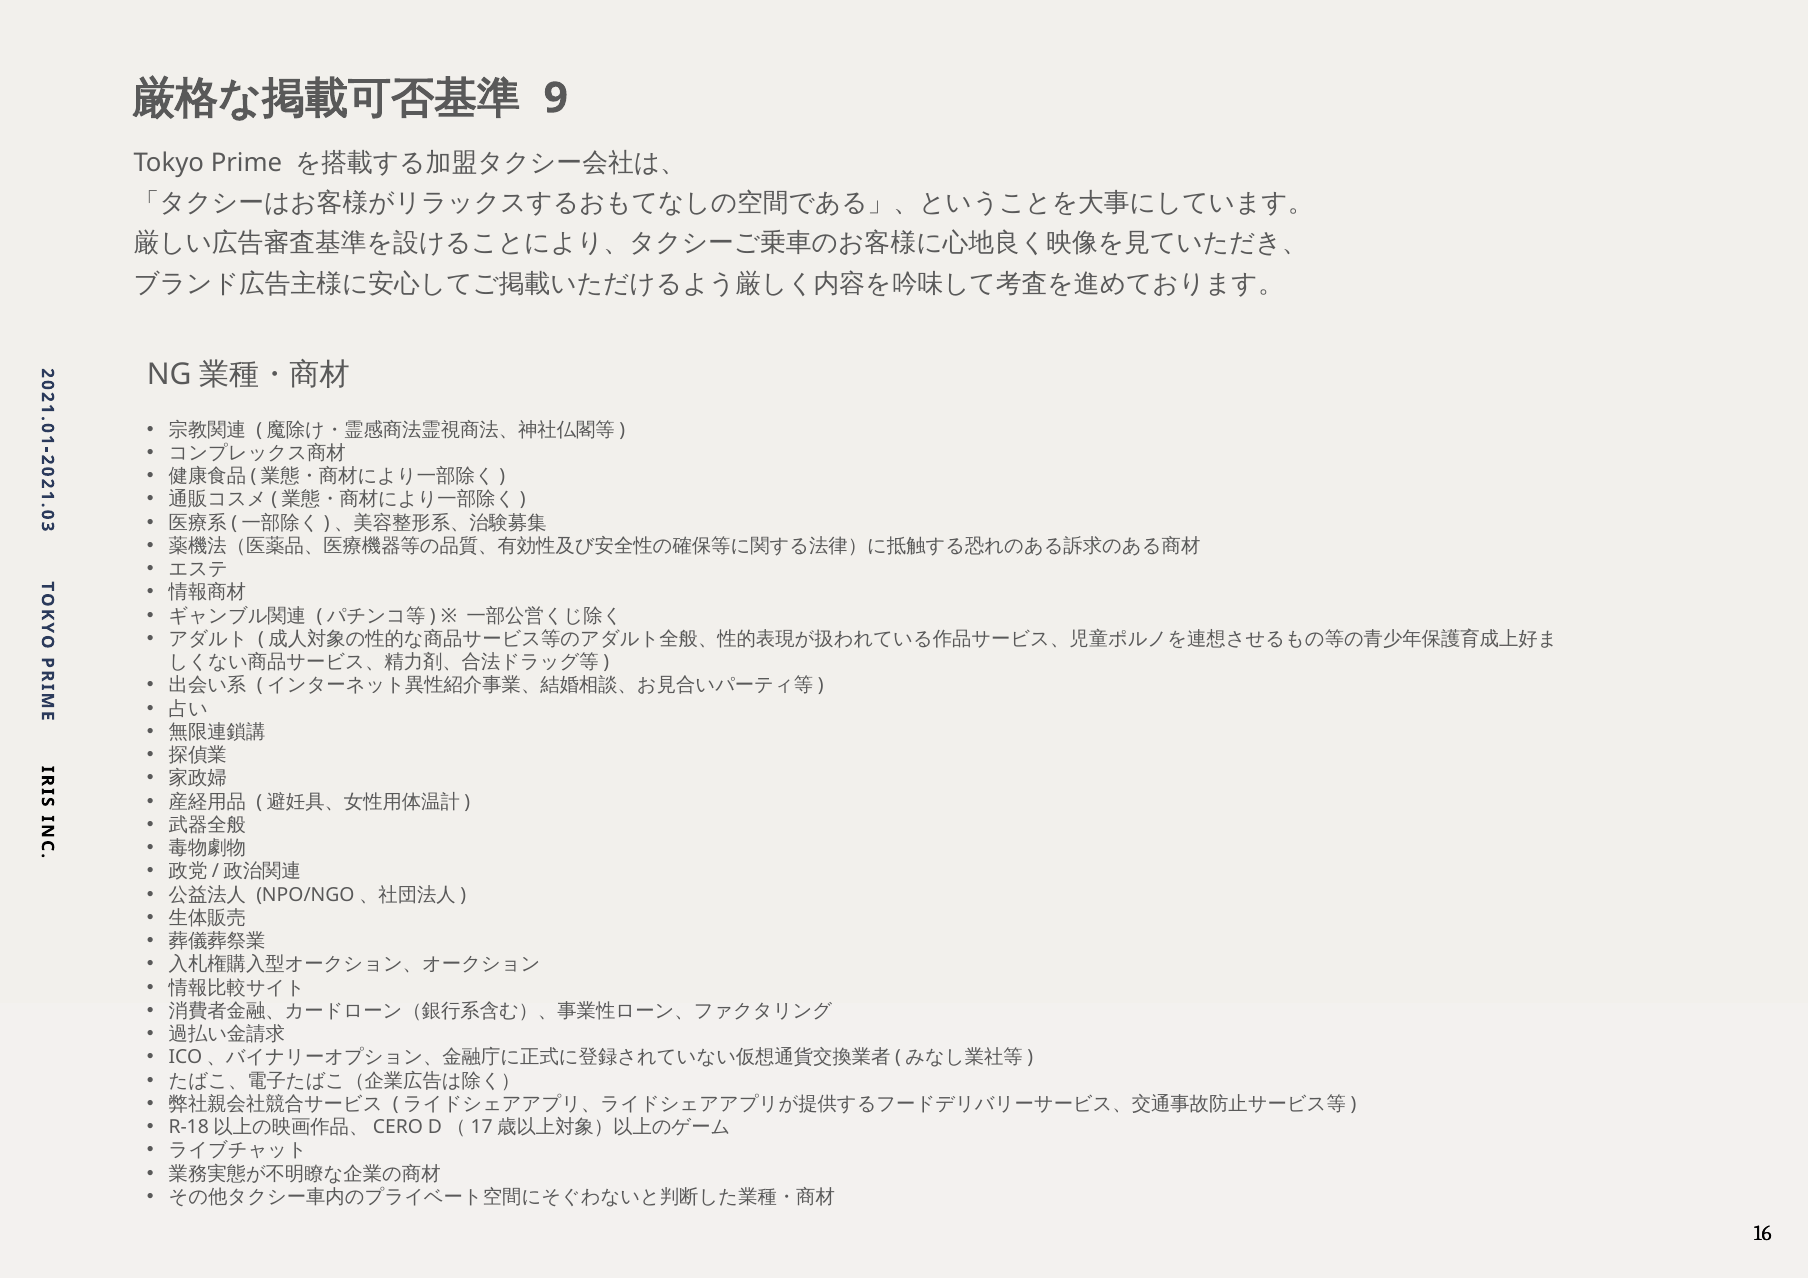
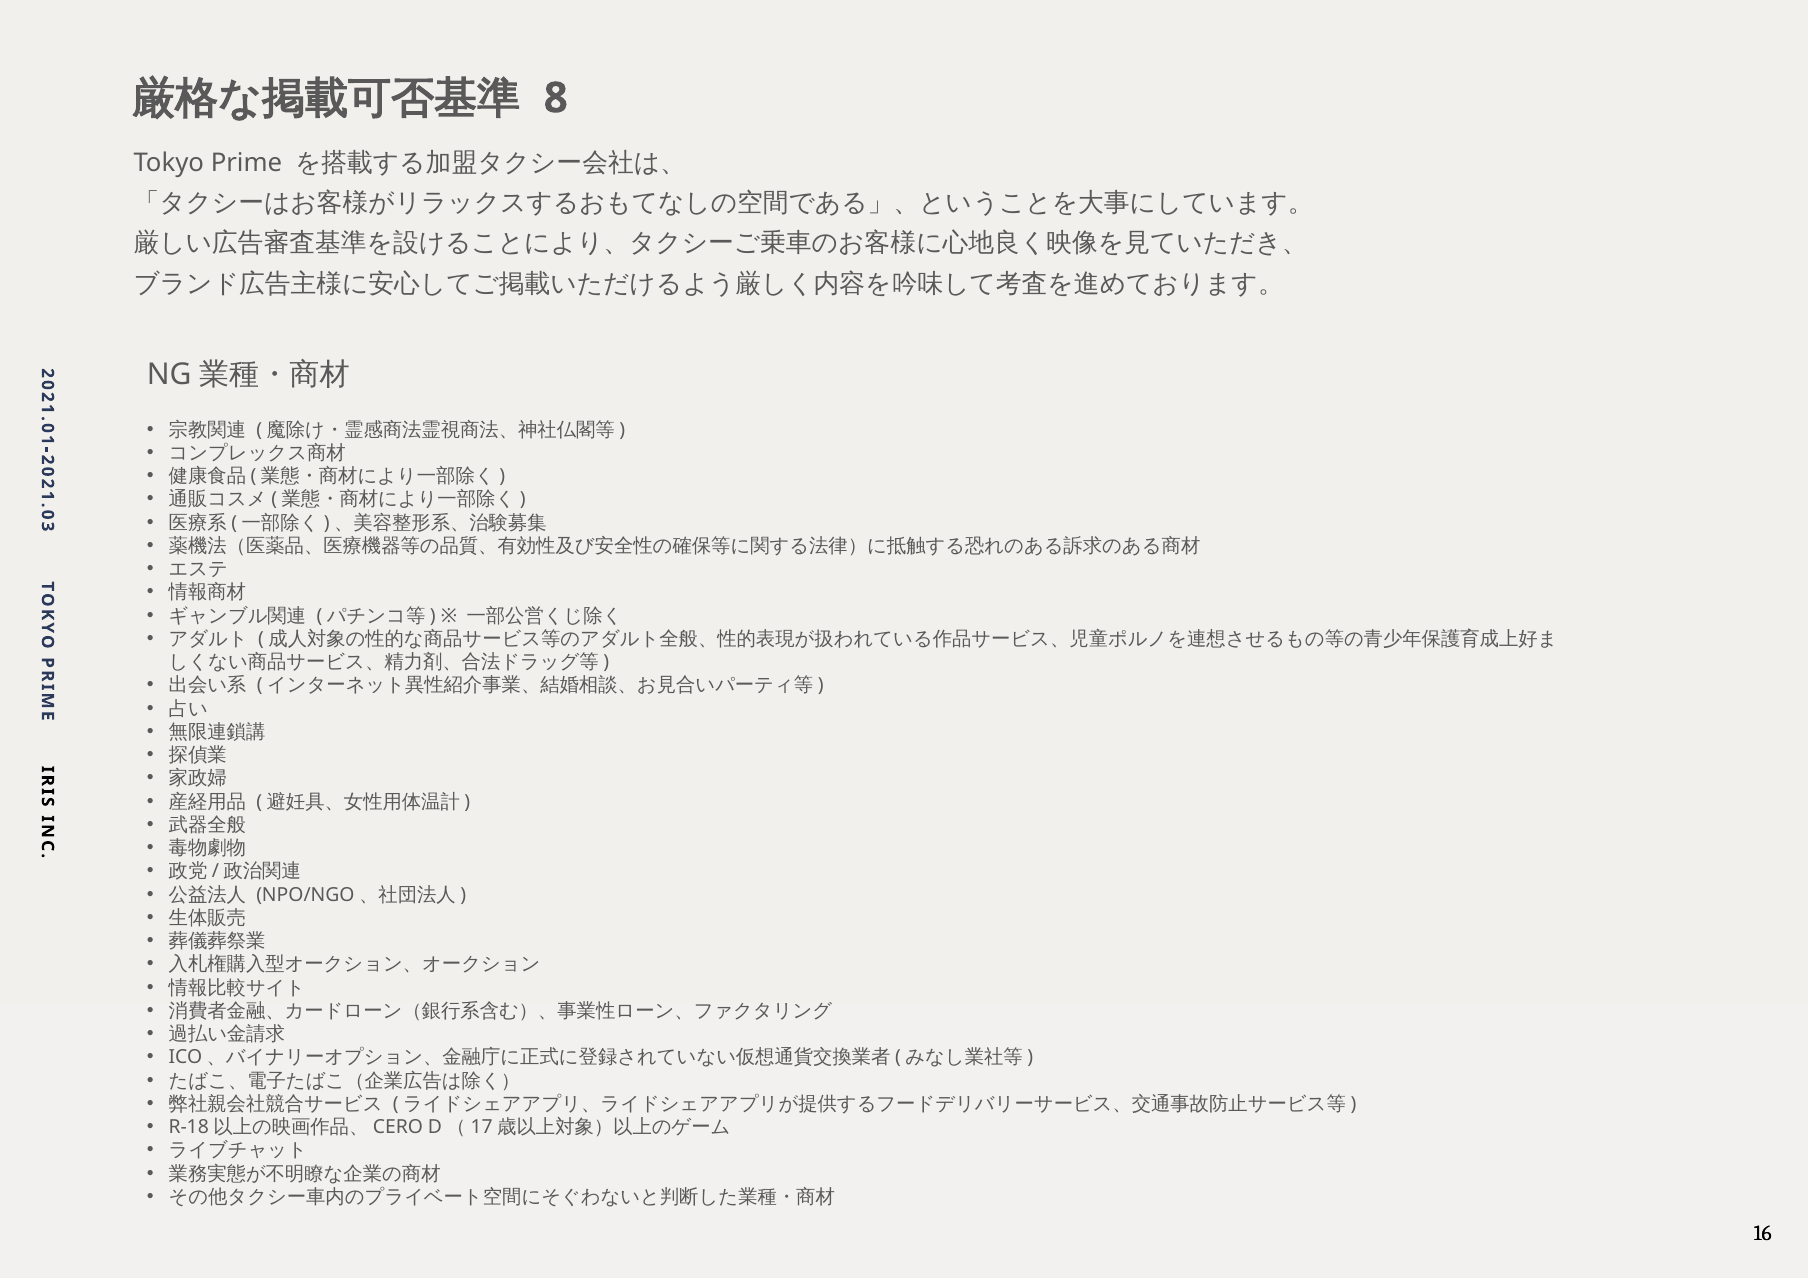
9: 9 -> 8
